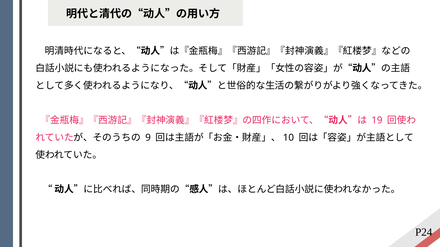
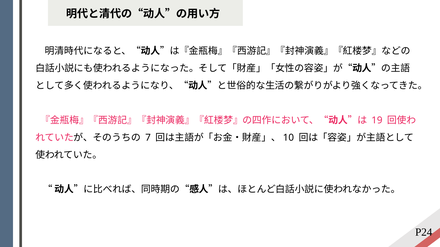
9: 9 -> 7
